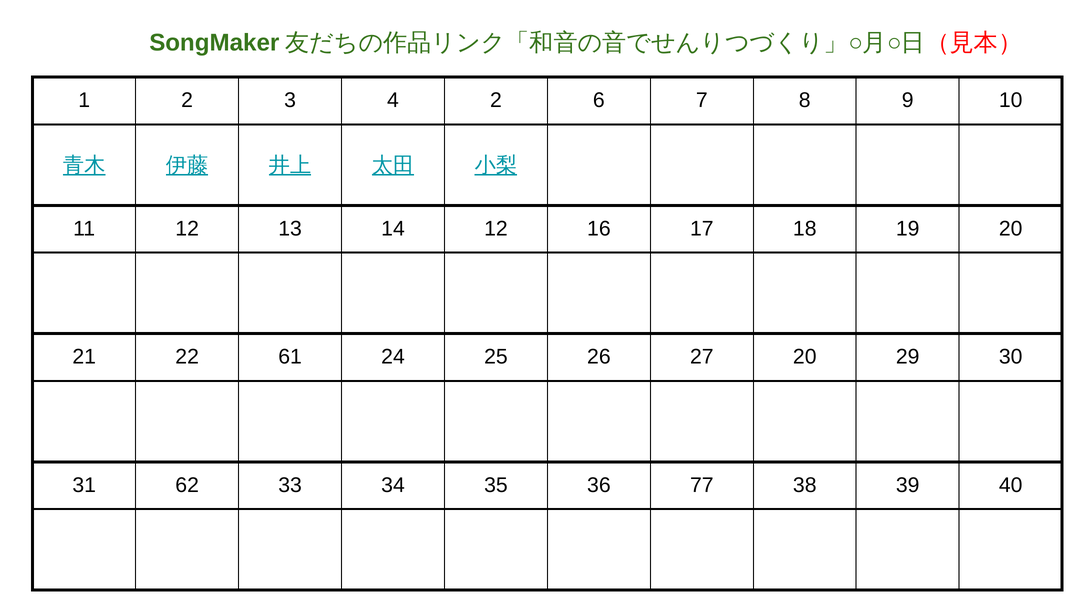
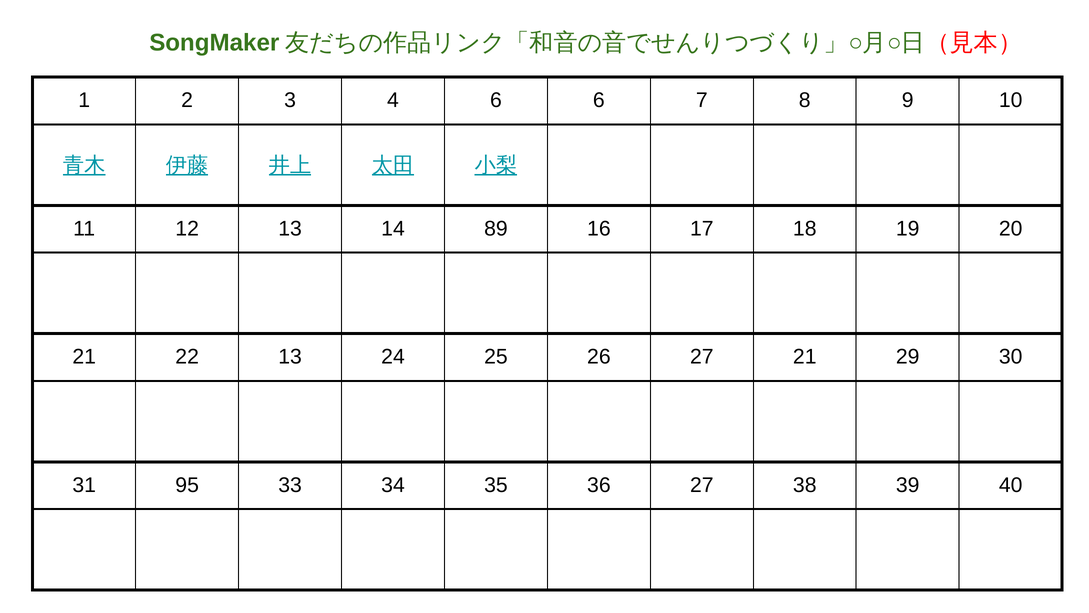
4 2: 2 -> 6
14 12: 12 -> 89
22 61: 61 -> 13
27 20: 20 -> 21
62: 62 -> 95
36 77: 77 -> 27
